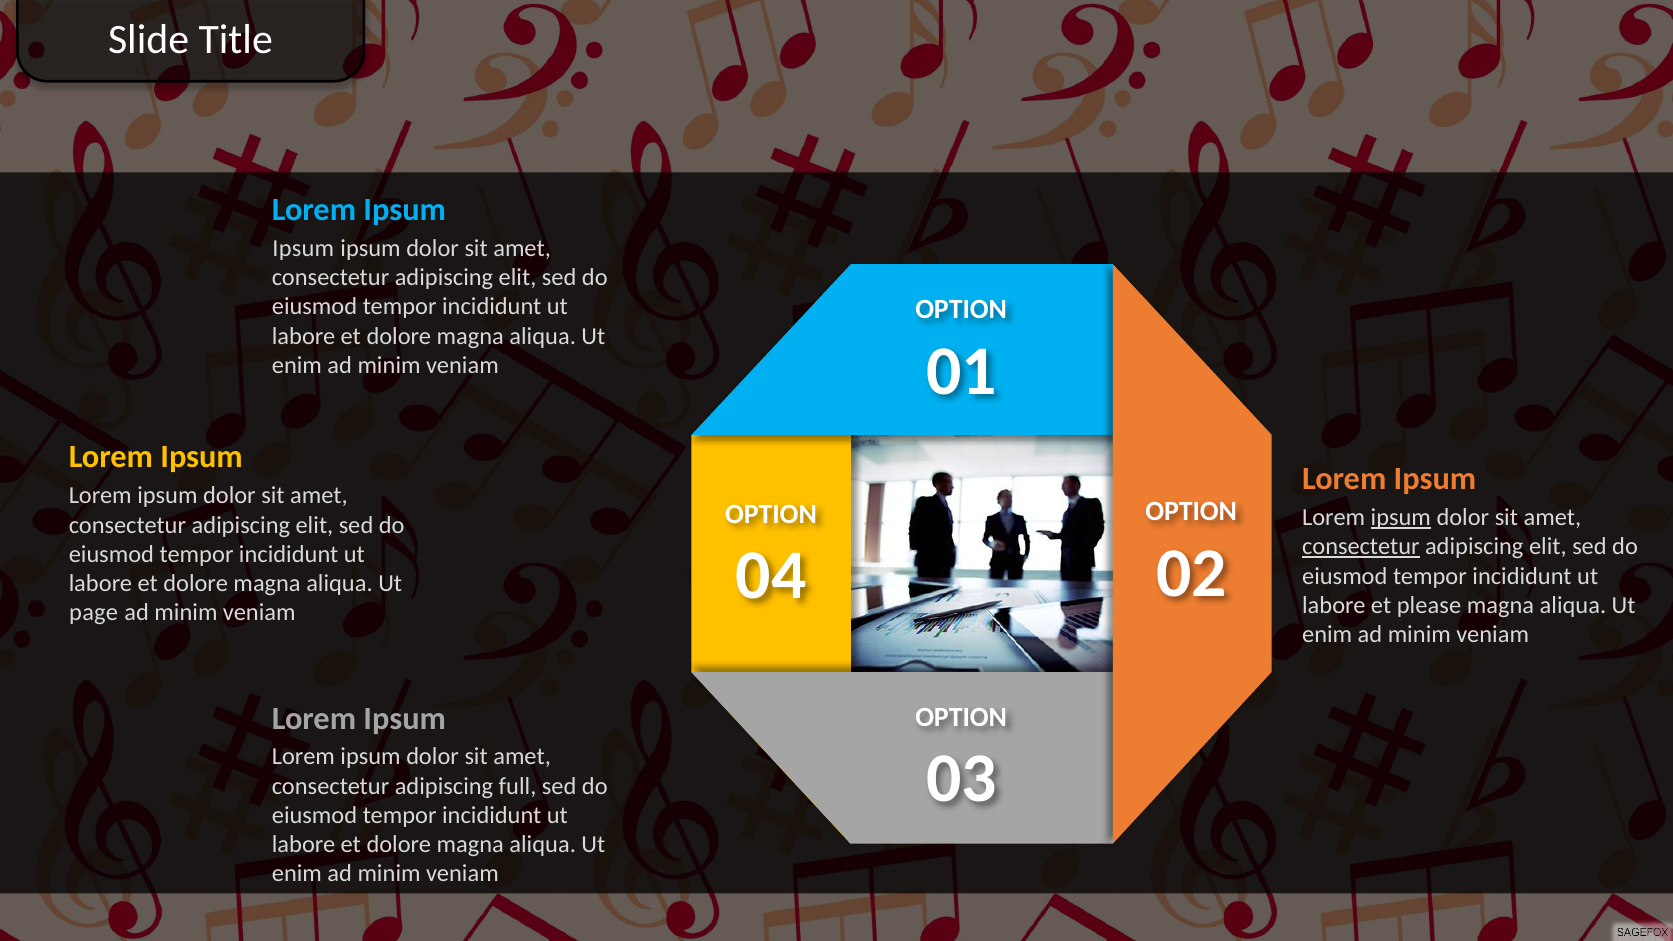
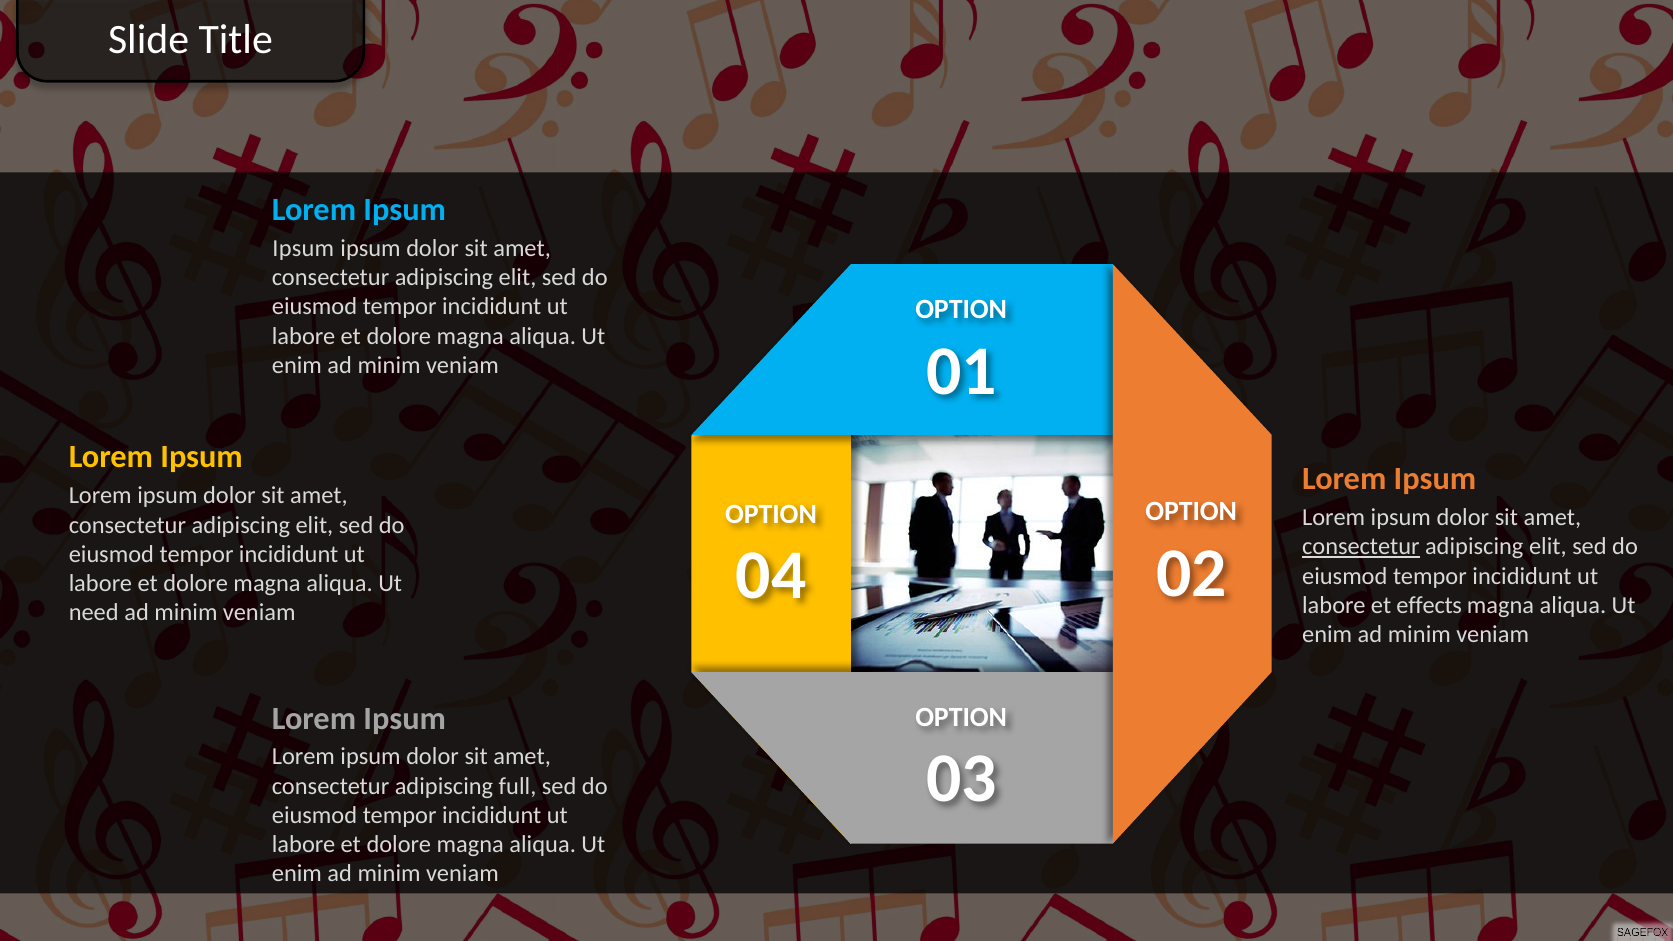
ipsum at (1401, 517) underline: present -> none
please: please -> effects
page: page -> need
